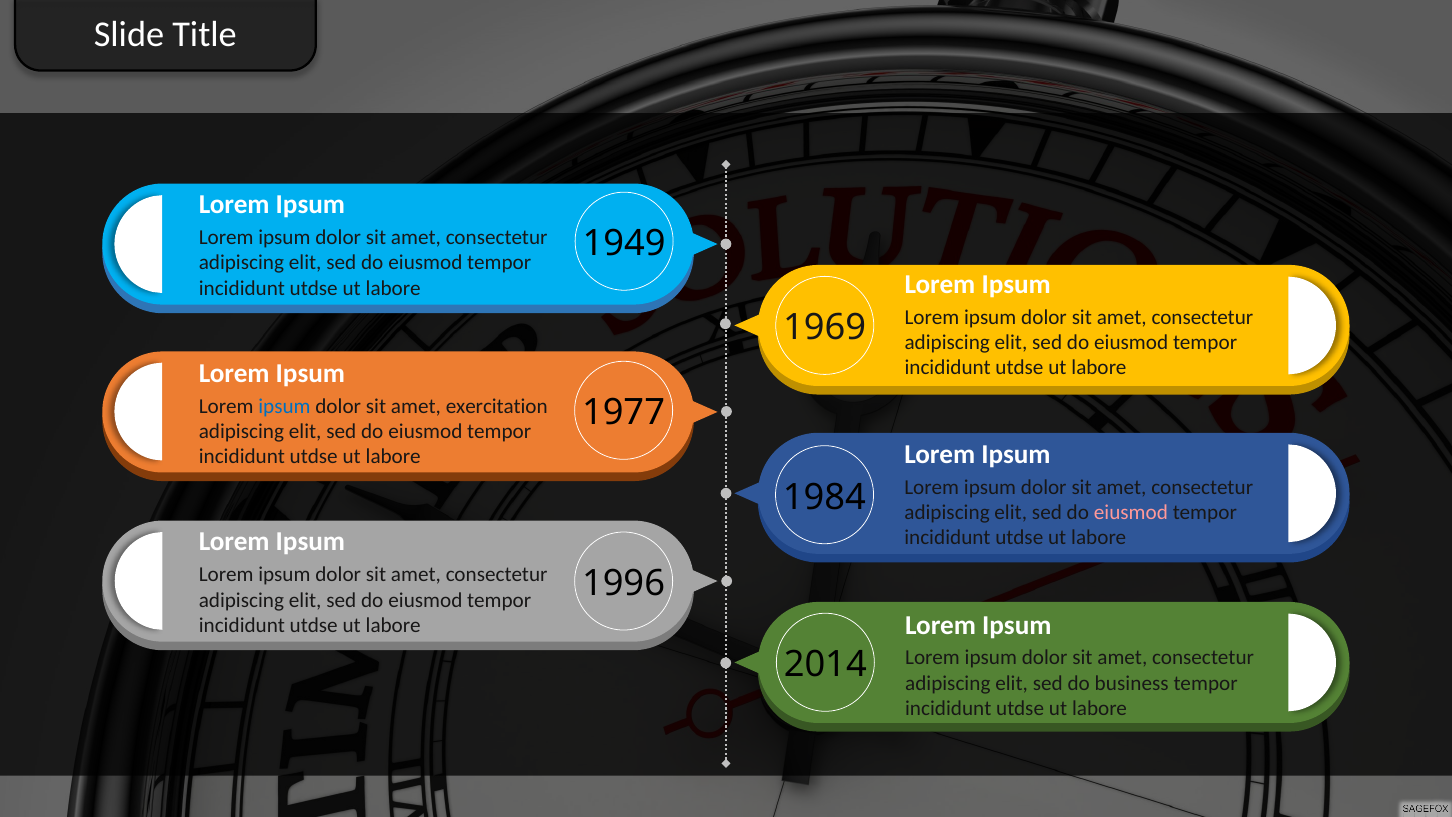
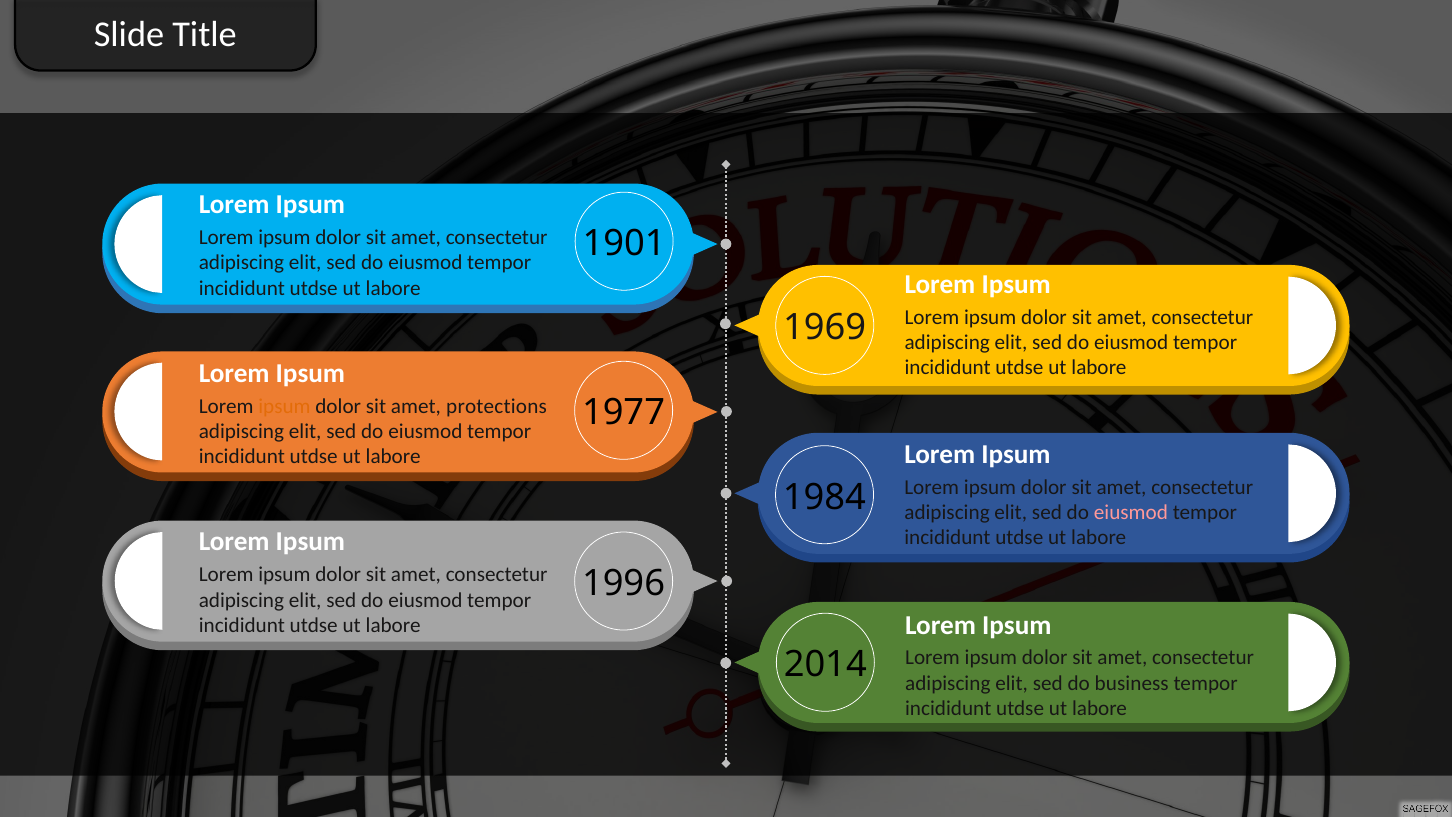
1949: 1949 -> 1901
ipsum at (284, 406) colour: blue -> orange
exercitation: exercitation -> protections
